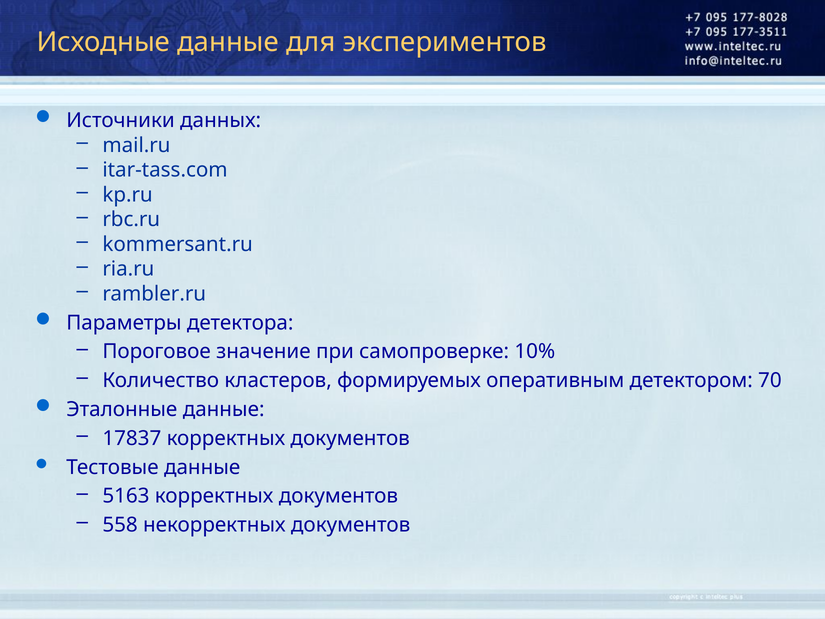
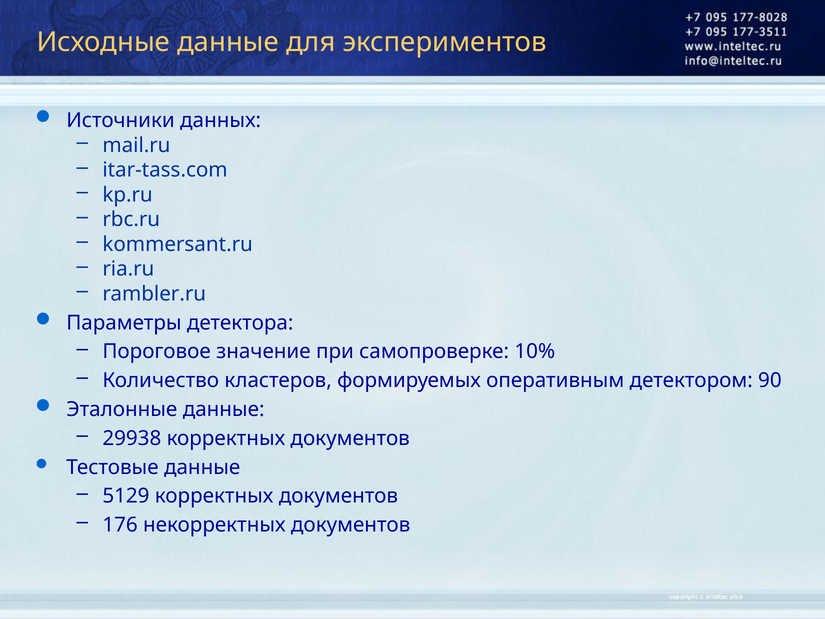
70: 70 -> 90
17837: 17837 -> 29938
5163: 5163 -> 5129
558: 558 -> 176
